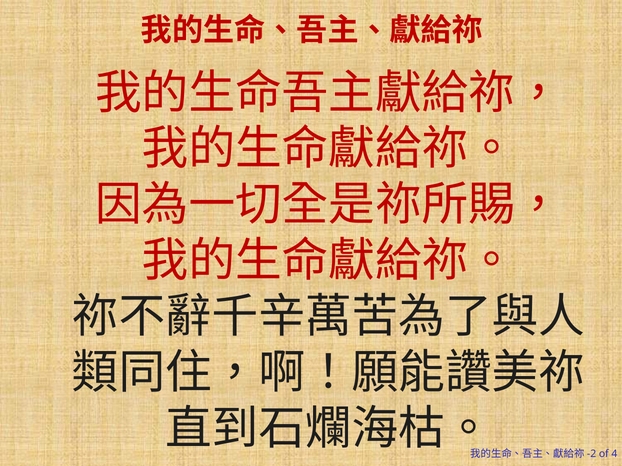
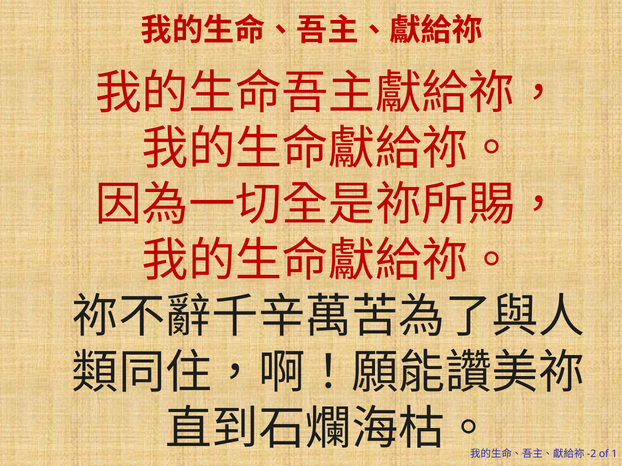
4: 4 -> 1
